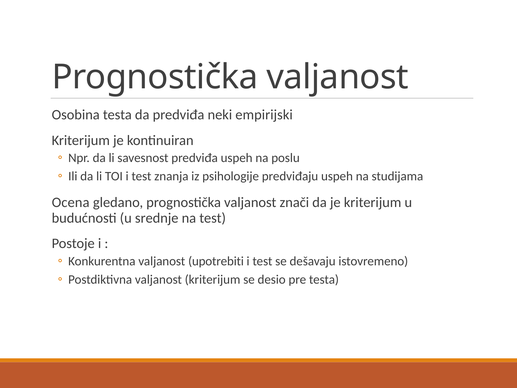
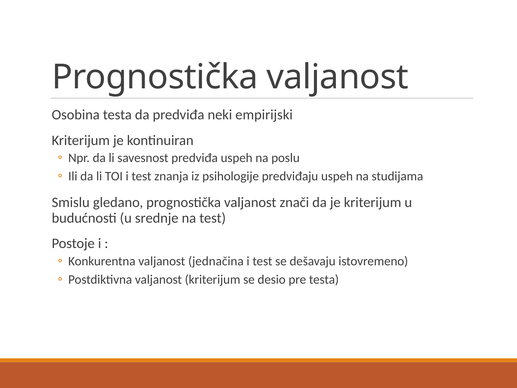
Ocena: Ocena -> Smislu
upotrebiti: upotrebiti -> jednačina
